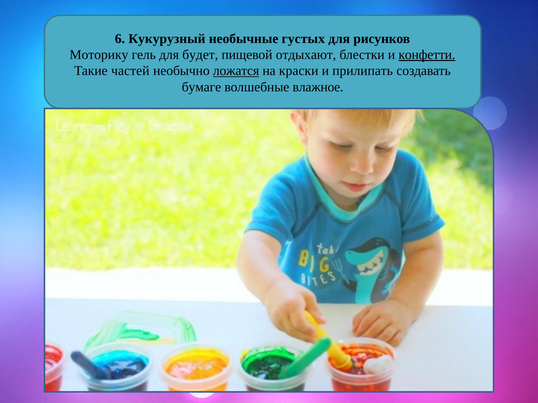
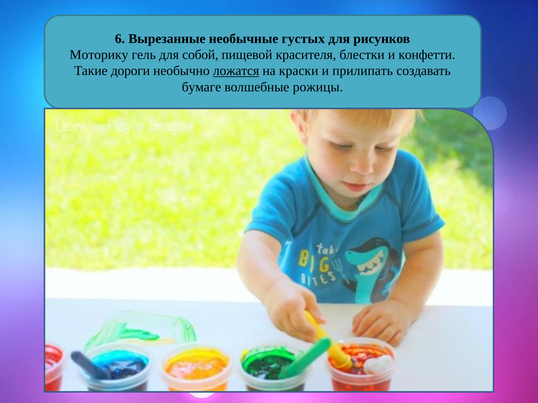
Кукурузный: Кукурузный -> Вырезанные
будет: будет -> собой
отдыхают: отдыхают -> красителя
конфетти underline: present -> none
частей: частей -> дороги
влажное: влажное -> рожицы
